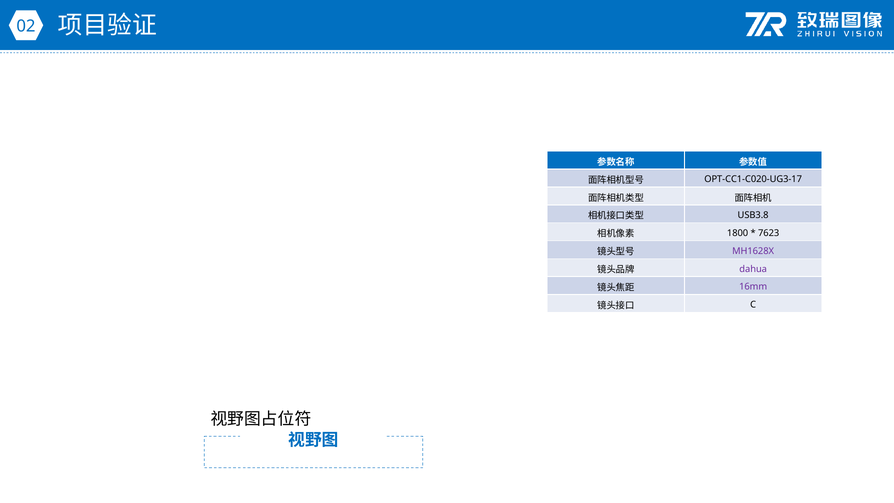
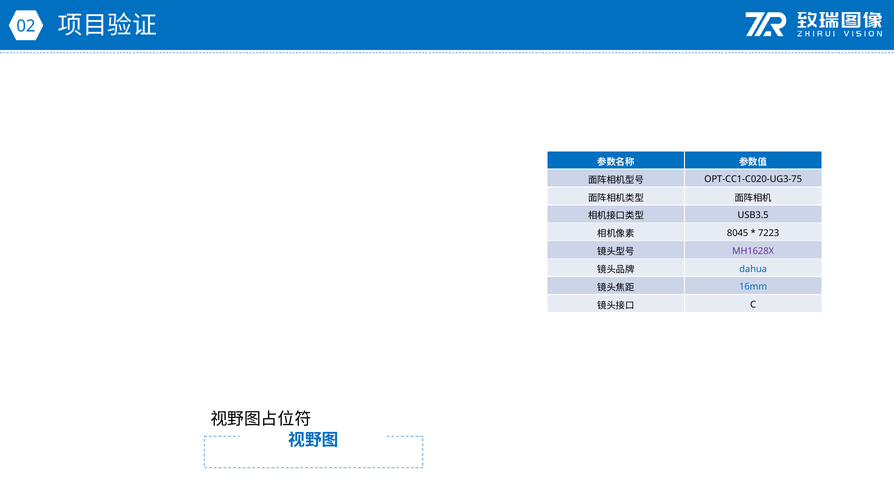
OPT-CC1-C020-UG3-17: OPT-CC1-C020-UG3-17 -> OPT-CC1-C020-UG3-75
USB3.8: USB3.8 -> USB3.5
1800: 1800 -> 8045
7623: 7623 -> 7223
dahua colour: purple -> blue
16mm colour: purple -> blue
